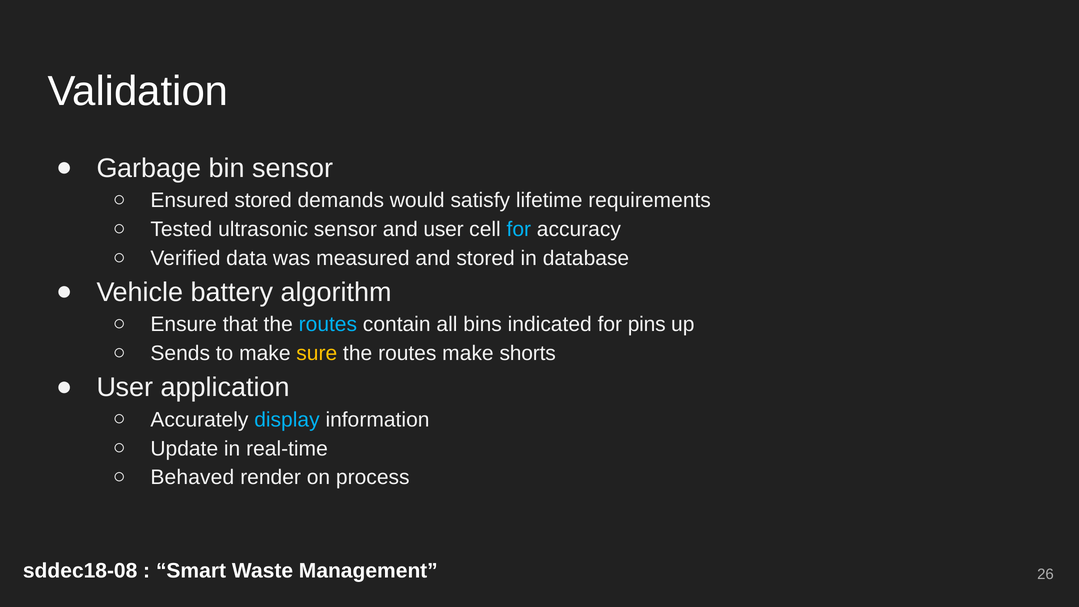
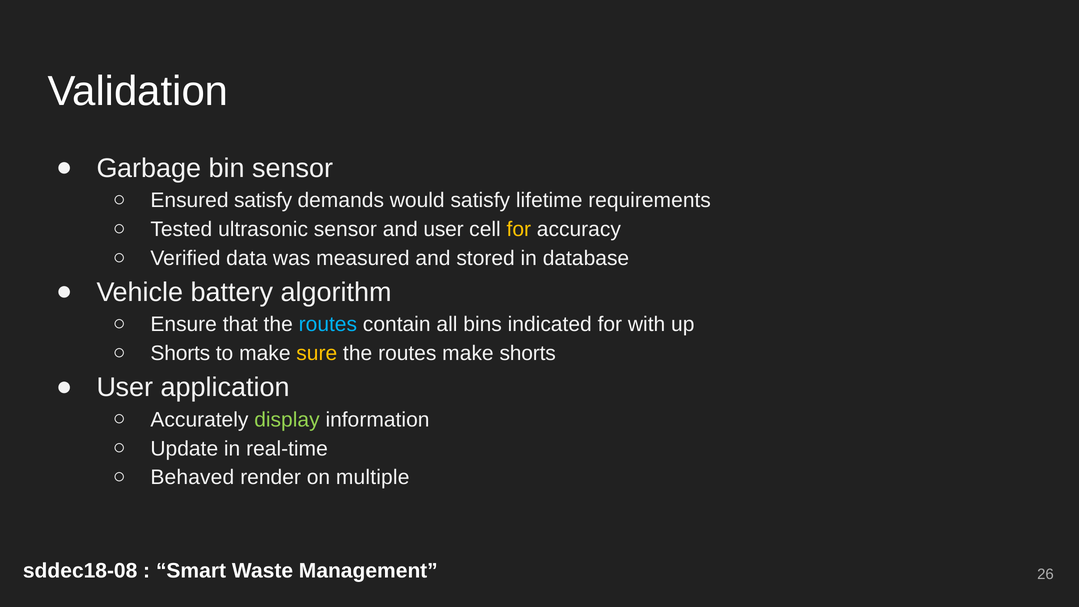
Ensured stored: stored -> satisfy
for at (519, 229) colour: light blue -> yellow
pins: pins -> with
Sends at (180, 353): Sends -> Shorts
display colour: light blue -> light green
process: process -> multiple
